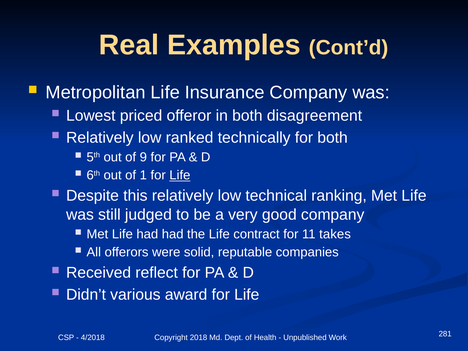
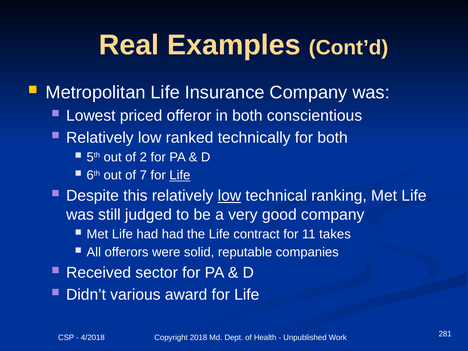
disagreement: disagreement -> conscientious
9: 9 -> 2
1: 1 -> 7
low at (229, 196) underline: none -> present
reflect: reflect -> sector
